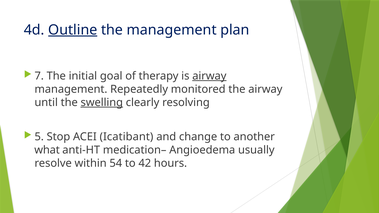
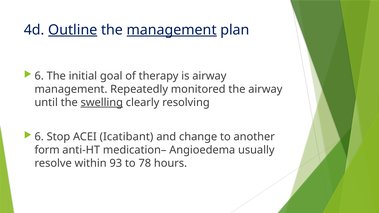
management at (172, 30) underline: none -> present
7 at (39, 76): 7 -> 6
airway at (209, 76) underline: present -> none
5 at (39, 137): 5 -> 6
what: what -> form
54: 54 -> 93
42: 42 -> 78
